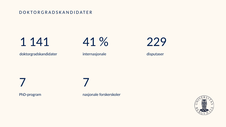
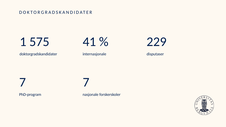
141: 141 -> 575
